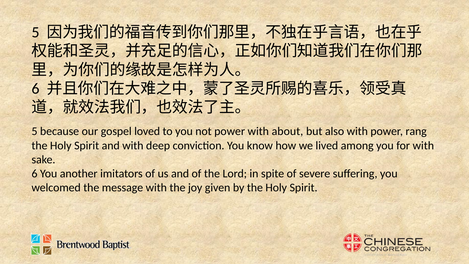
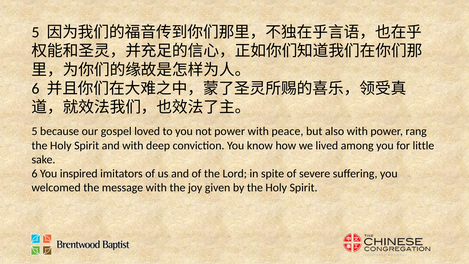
about: about -> peace
for with: with -> little
another: another -> inspired
